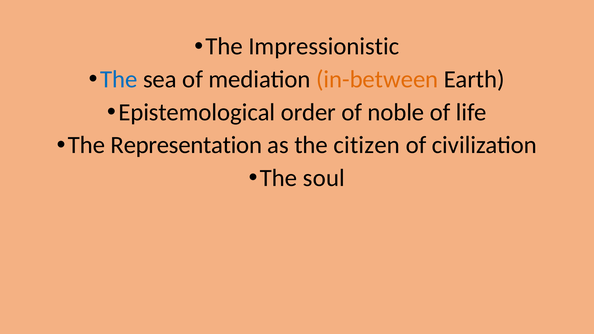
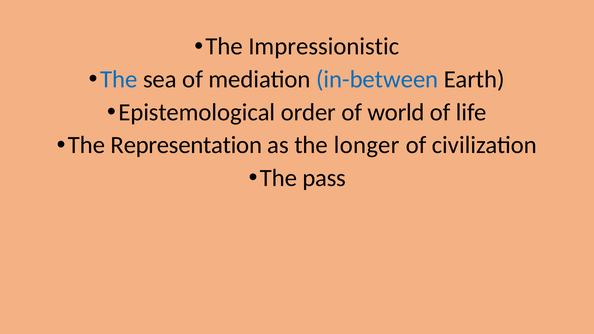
in-between colour: orange -> blue
noble: noble -> world
citizen: citizen -> longer
soul: soul -> pass
